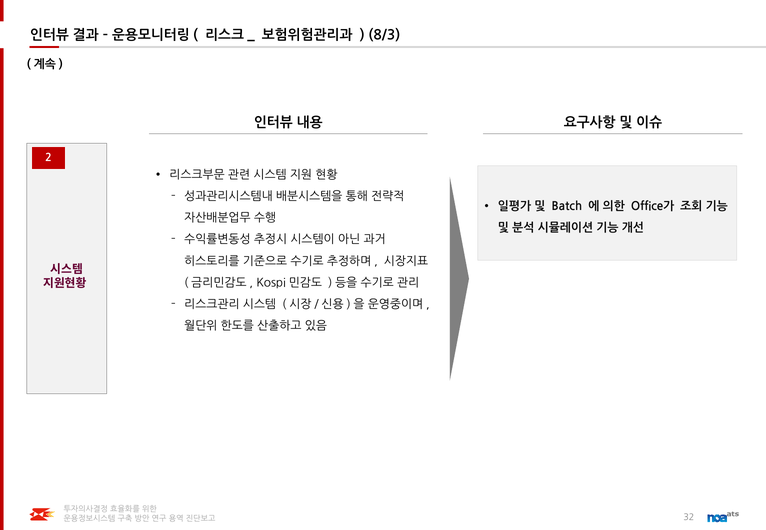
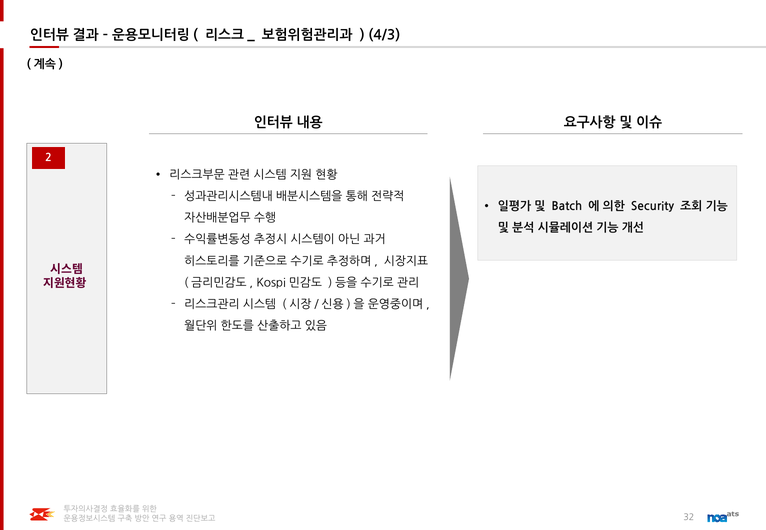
8/3: 8/3 -> 4/3
Office가: Office가 -> Security
